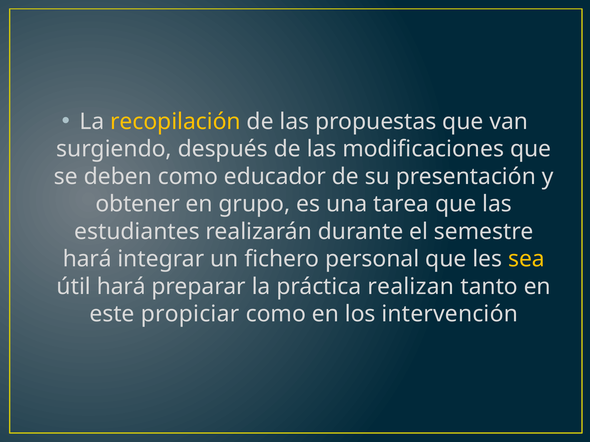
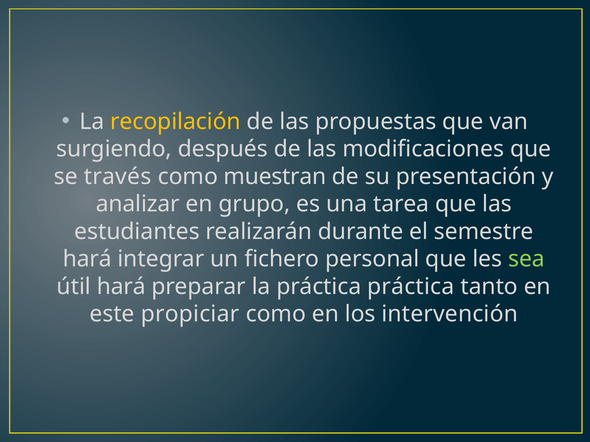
deben: deben -> través
educador: educador -> muestran
obtener: obtener -> analizar
sea colour: yellow -> light green
práctica realizan: realizan -> práctica
